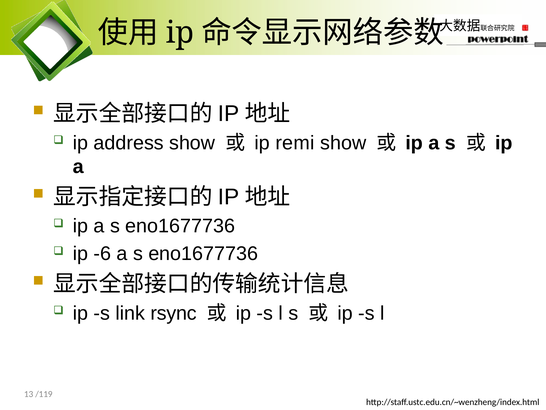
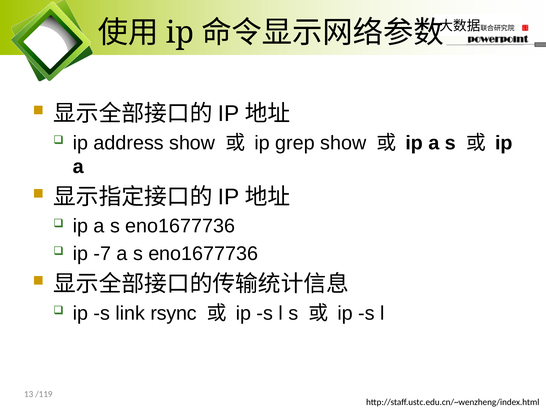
remi: remi -> grep
-6: -6 -> -7
